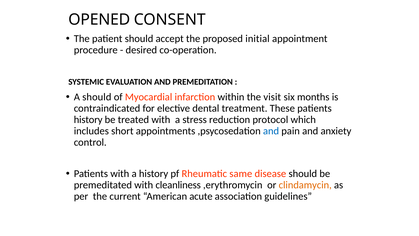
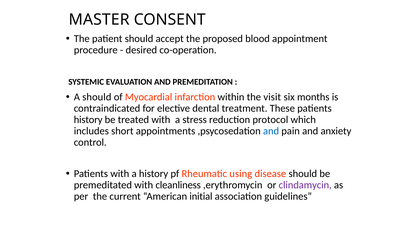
OPENED: OPENED -> MASTER
initial: initial -> blood
same: same -> using
clindamycin colour: orange -> purple
acute: acute -> initial
